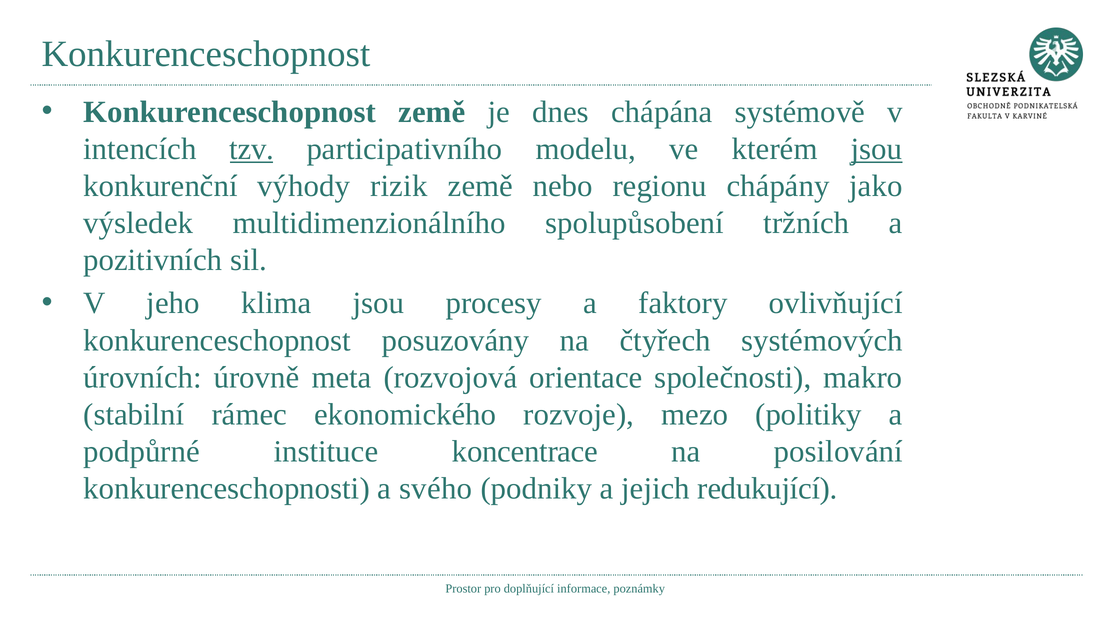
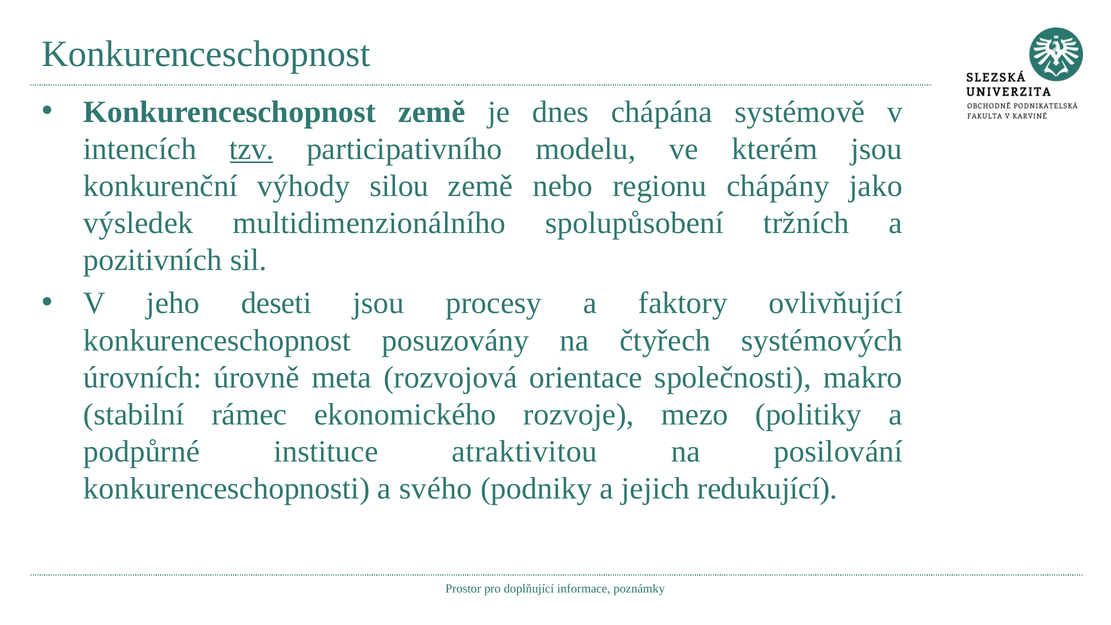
jsou at (877, 149) underline: present -> none
rizik: rizik -> silou
klima: klima -> deseti
koncentrace: koncentrace -> atraktivitou
